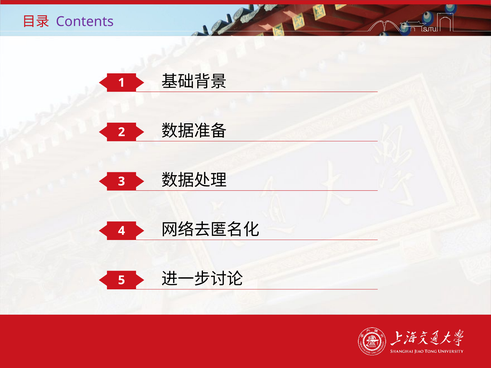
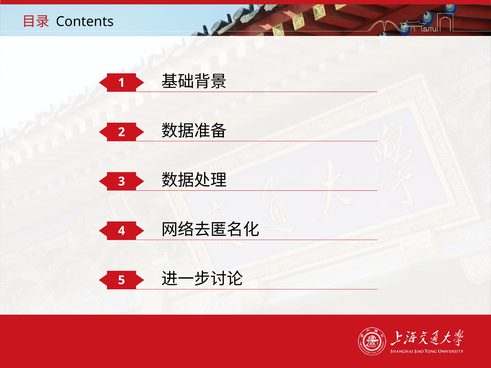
Contents colour: purple -> black
